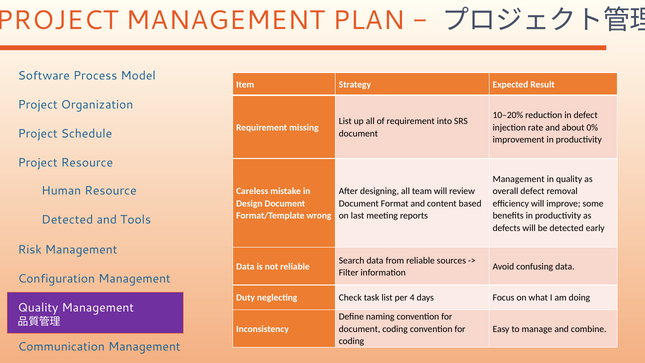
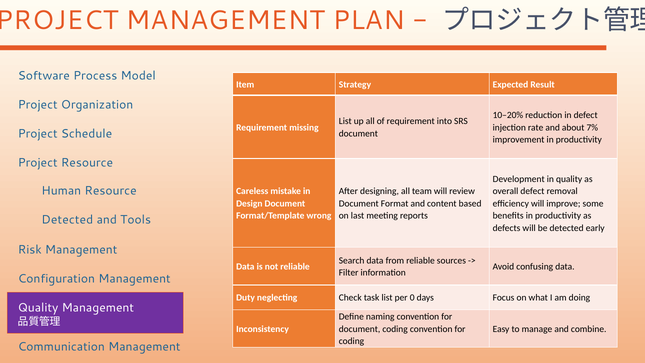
0%: 0% -> 7%
Management at (519, 179): Management -> Development
4: 4 -> 0
